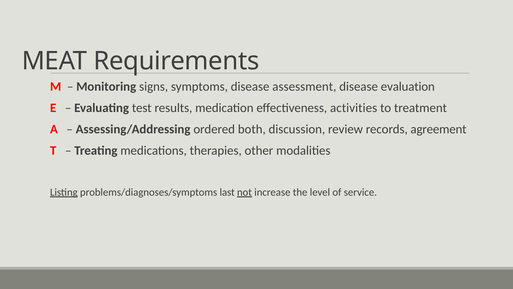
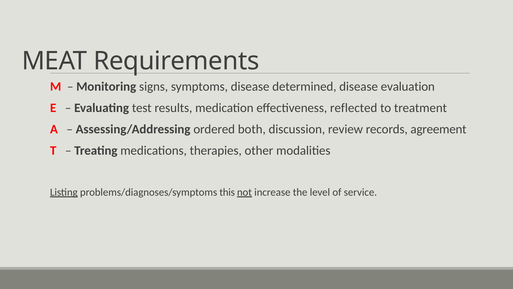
assessment: assessment -> determined
activities: activities -> reflected
last: last -> this
